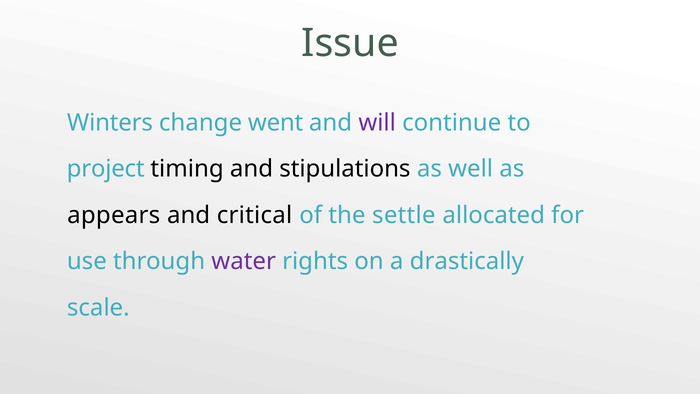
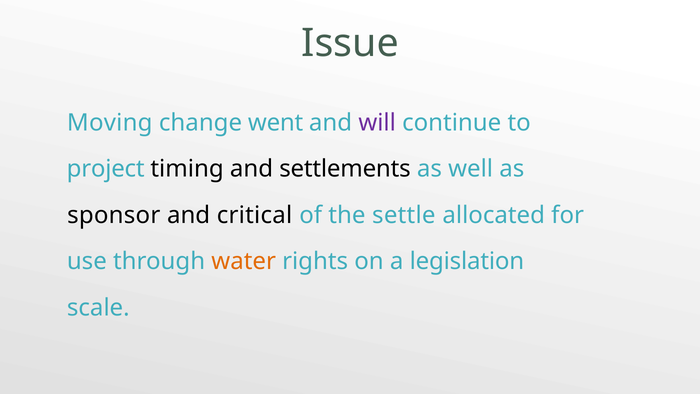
Winters: Winters -> Moving
stipulations: stipulations -> settlements
appears: appears -> sponsor
water colour: purple -> orange
drastically: drastically -> legislation
